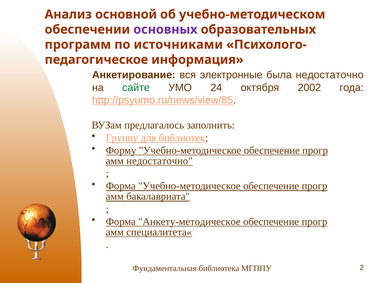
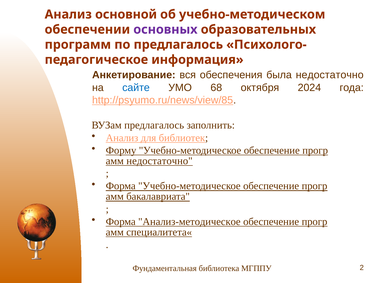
по источниками: источниками -> предлагалось
электронные: электронные -> обеспечения
сайте colour: green -> blue
24: 24 -> 68
2002: 2002 -> 2024
Группу at (122, 138): Группу -> Анализ
Анкету-методическое: Анкету-методическое -> Анализ-методическое
